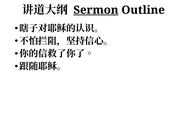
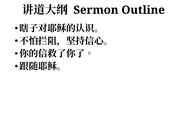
Sermon underline: present -> none
